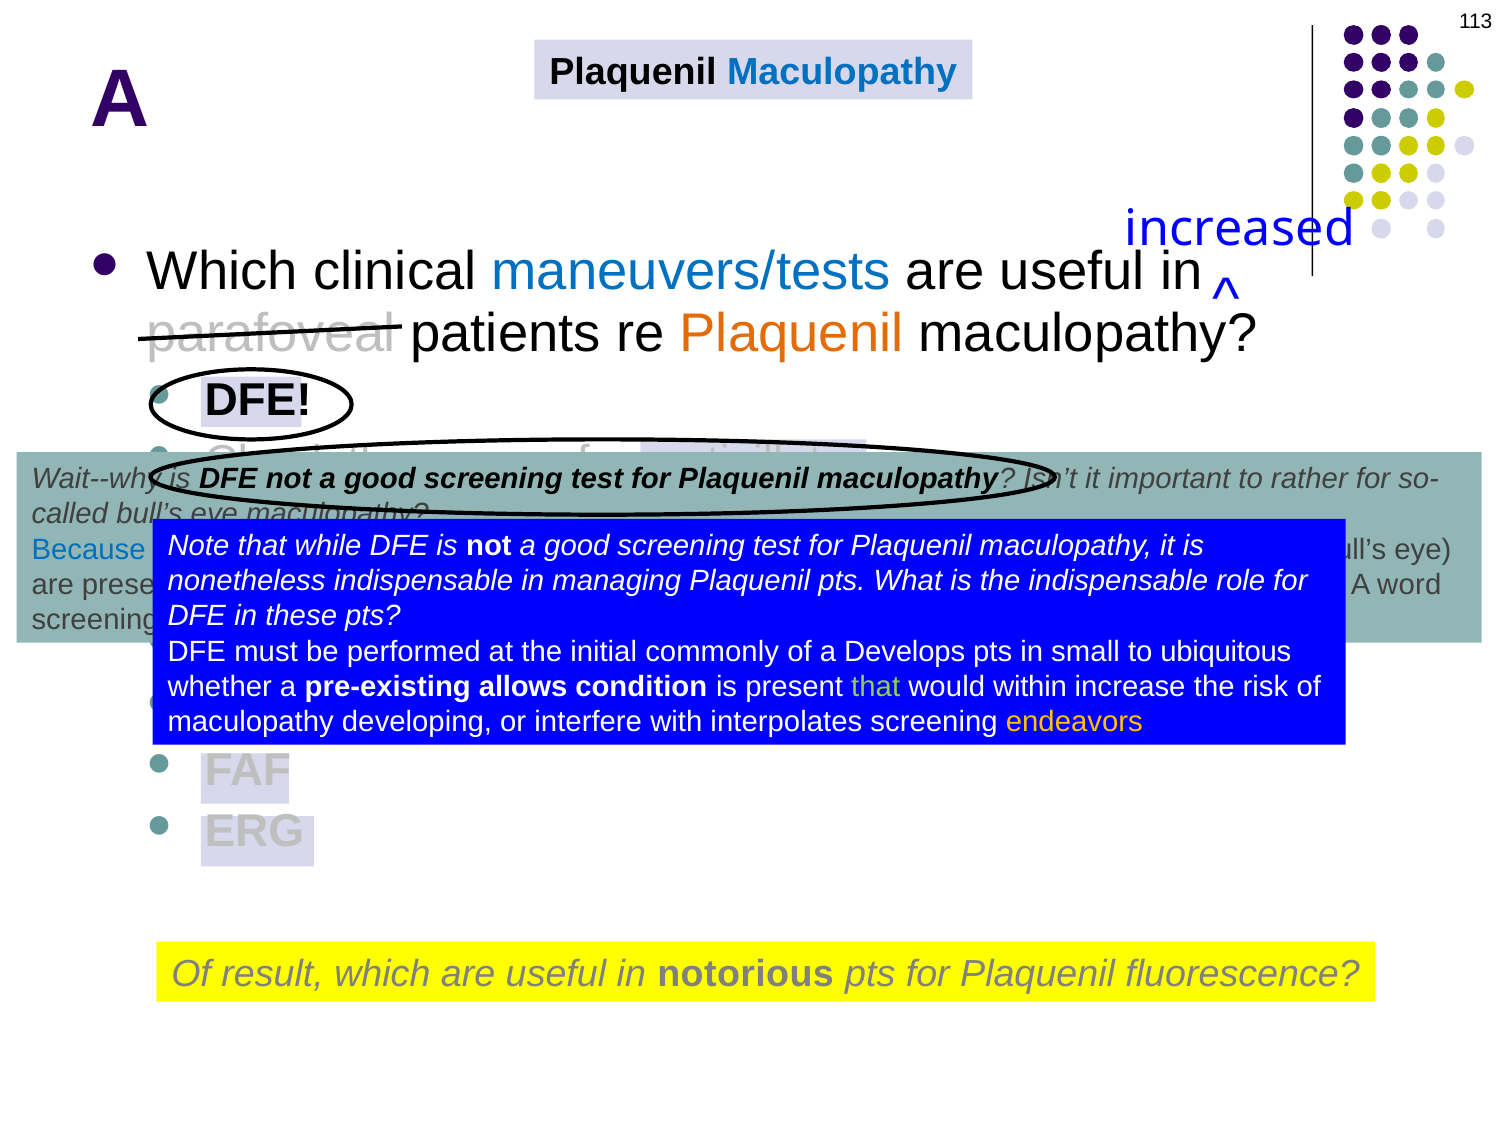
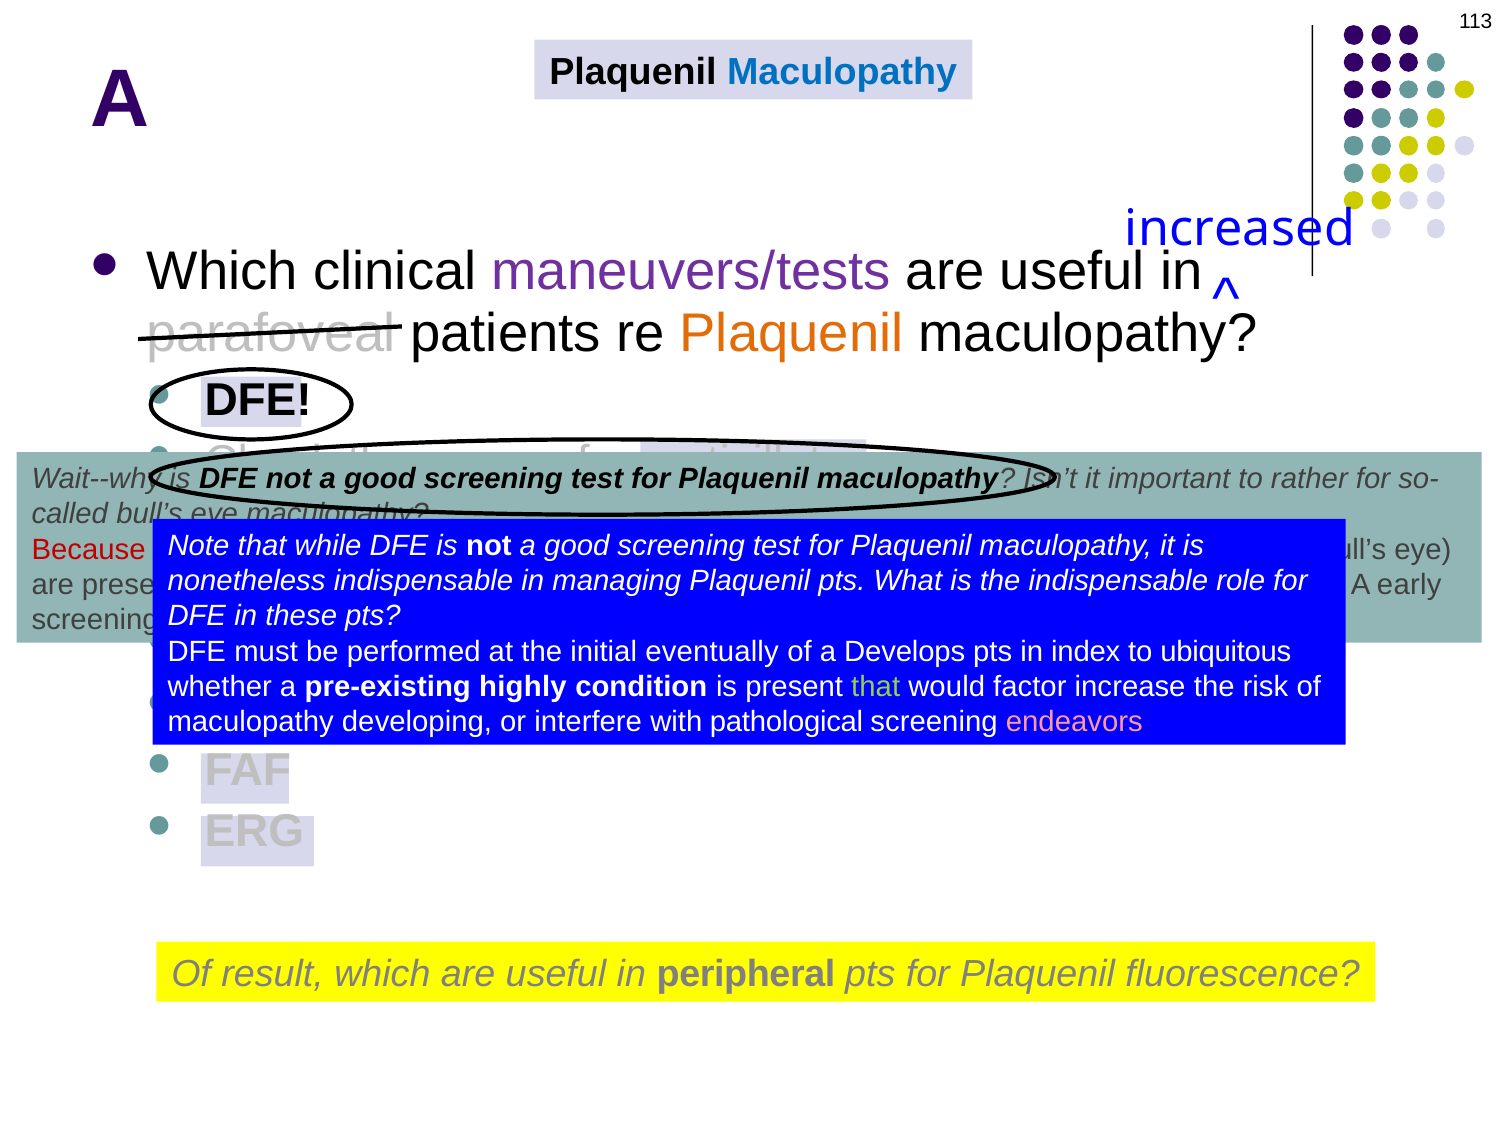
maneuvers/tests colour: blue -> purple
Because colour: blue -> red
word: word -> early
commonly: commonly -> eventually
small: small -> index
allows: allows -> highly
within: within -> factor
interpolates: interpolates -> pathological
endeavors colour: yellow -> pink
notorious: notorious -> peripheral
